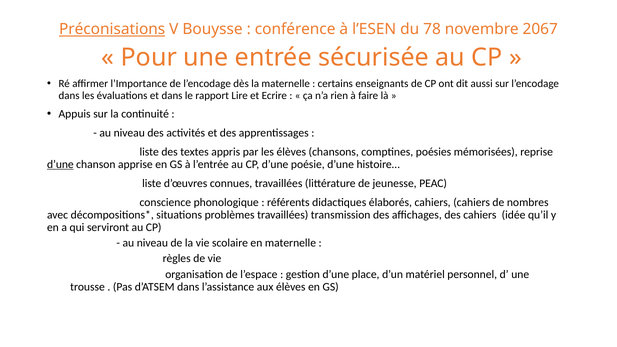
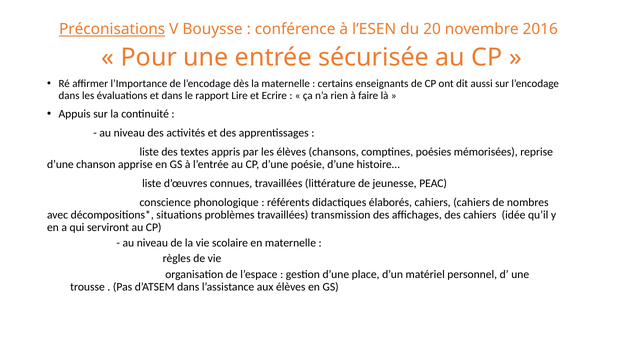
78: 78 -> 20
2067: 2067 -> 2016
d’une at (60, 164) underline: present -> none
